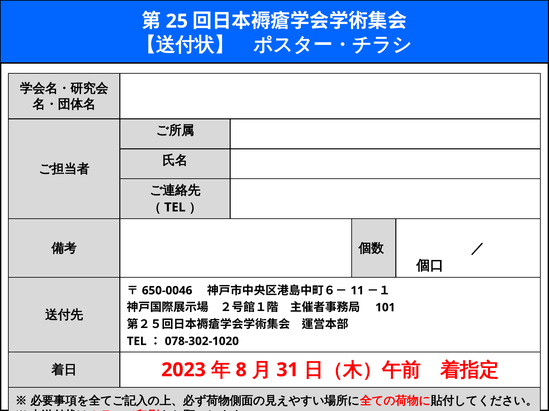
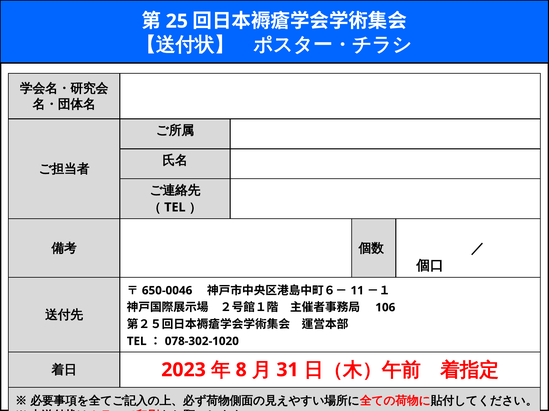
101: 101 -> 106
